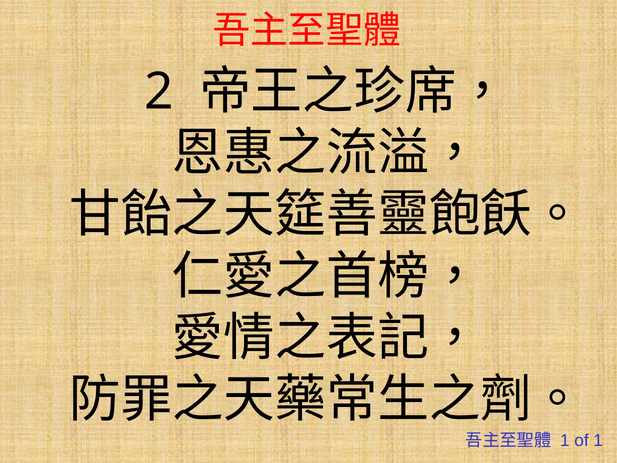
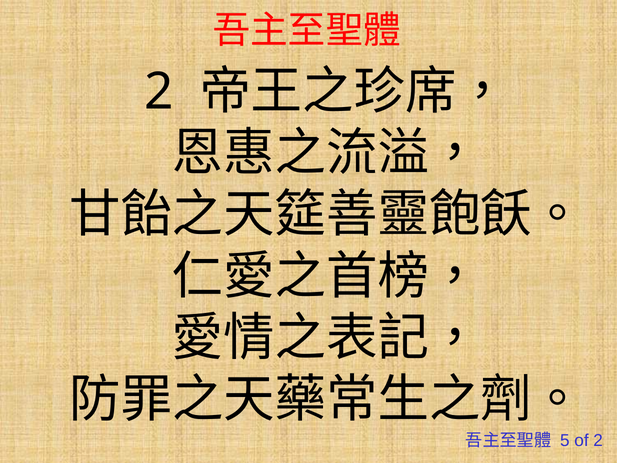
1 at (565, 440): 1 -> 5
of 1: 1 -> 2
